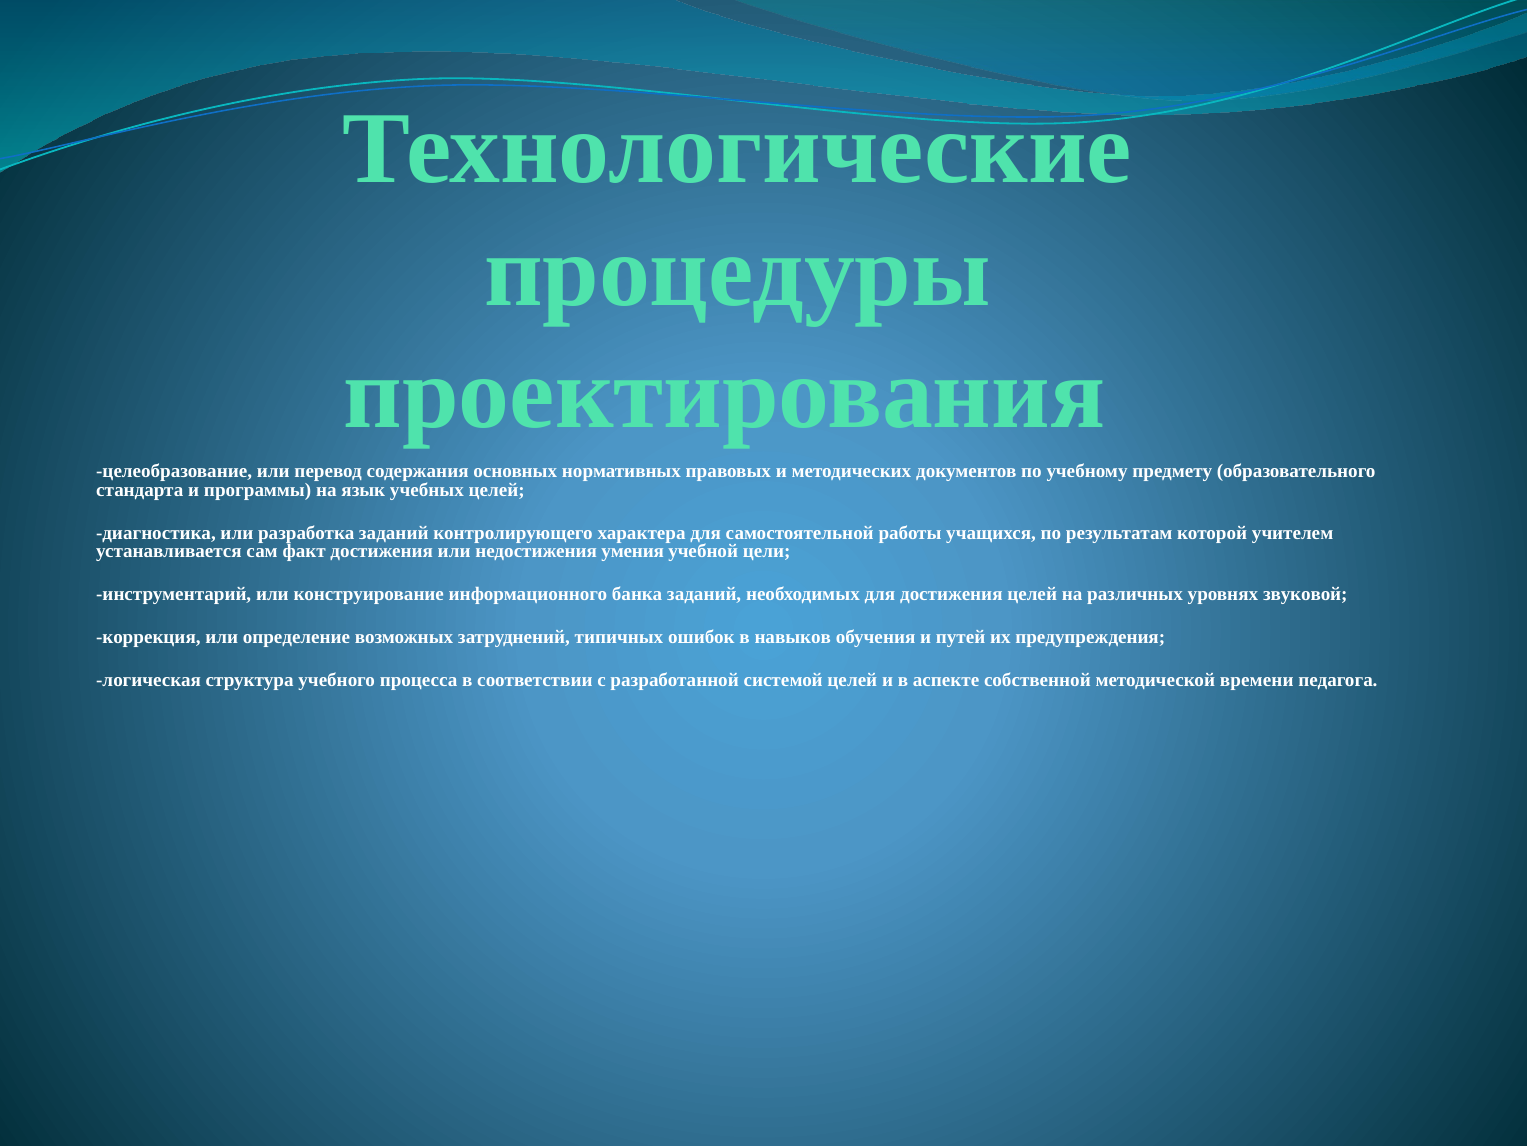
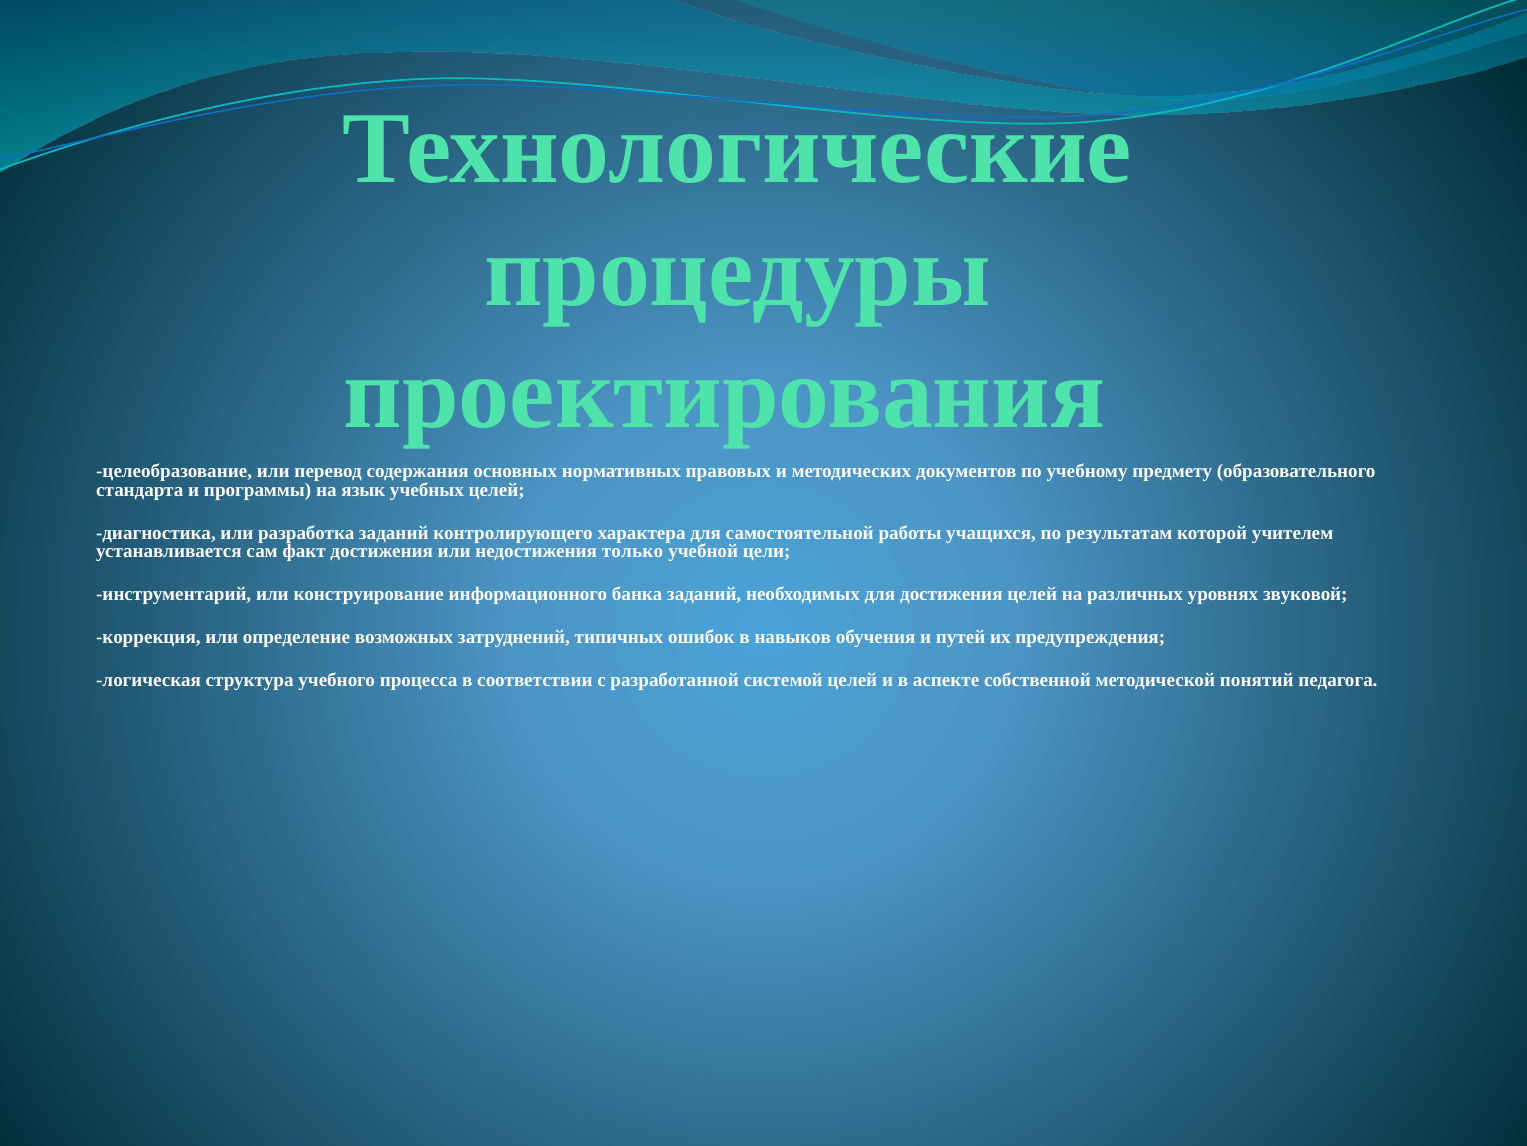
умения: умения -> только
времени: времени -> понятий
